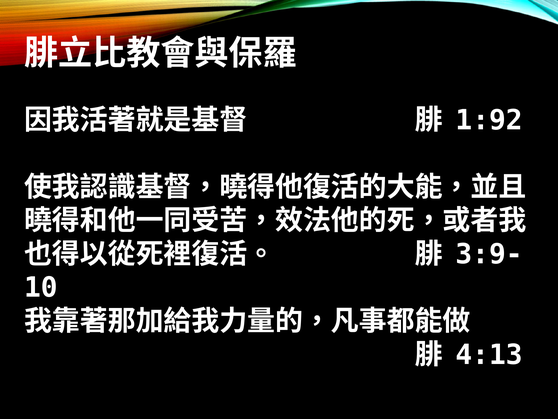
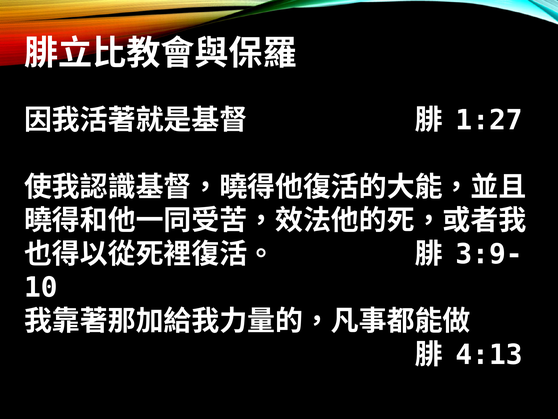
1:92: 1:92 -> 1:27
